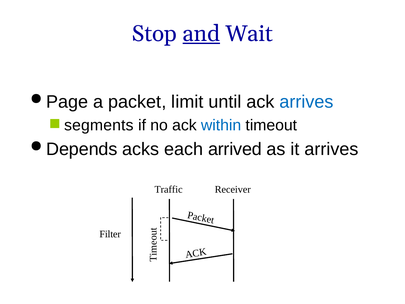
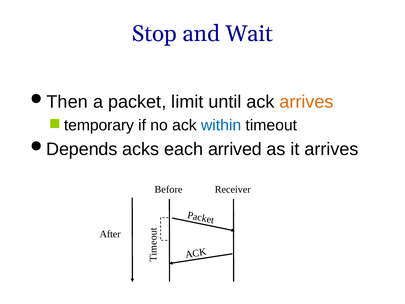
and underline: present -> none
Page: Page -> Then
arrives at (306, 102) colour: blue -> orange
segments: segments -> temporary
Traffic: Traffic -> Before
Filter: Filter -> After
